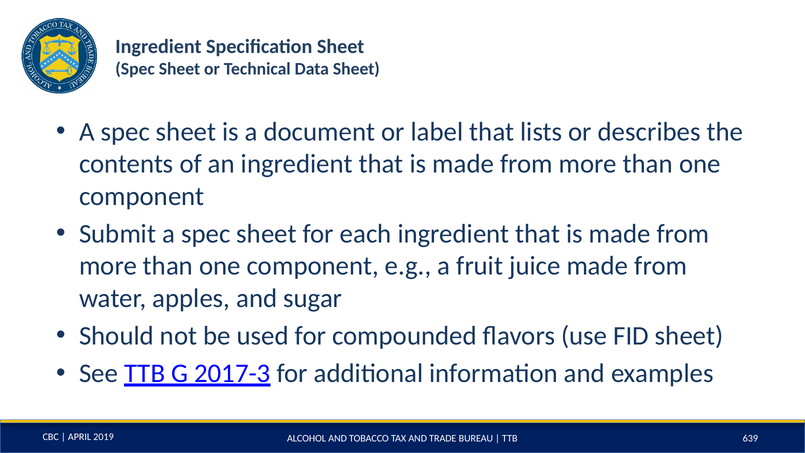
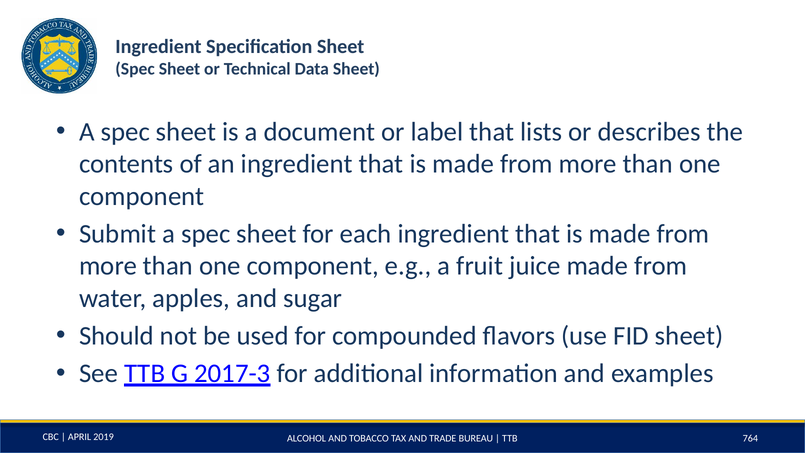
639: 639 -> 764
